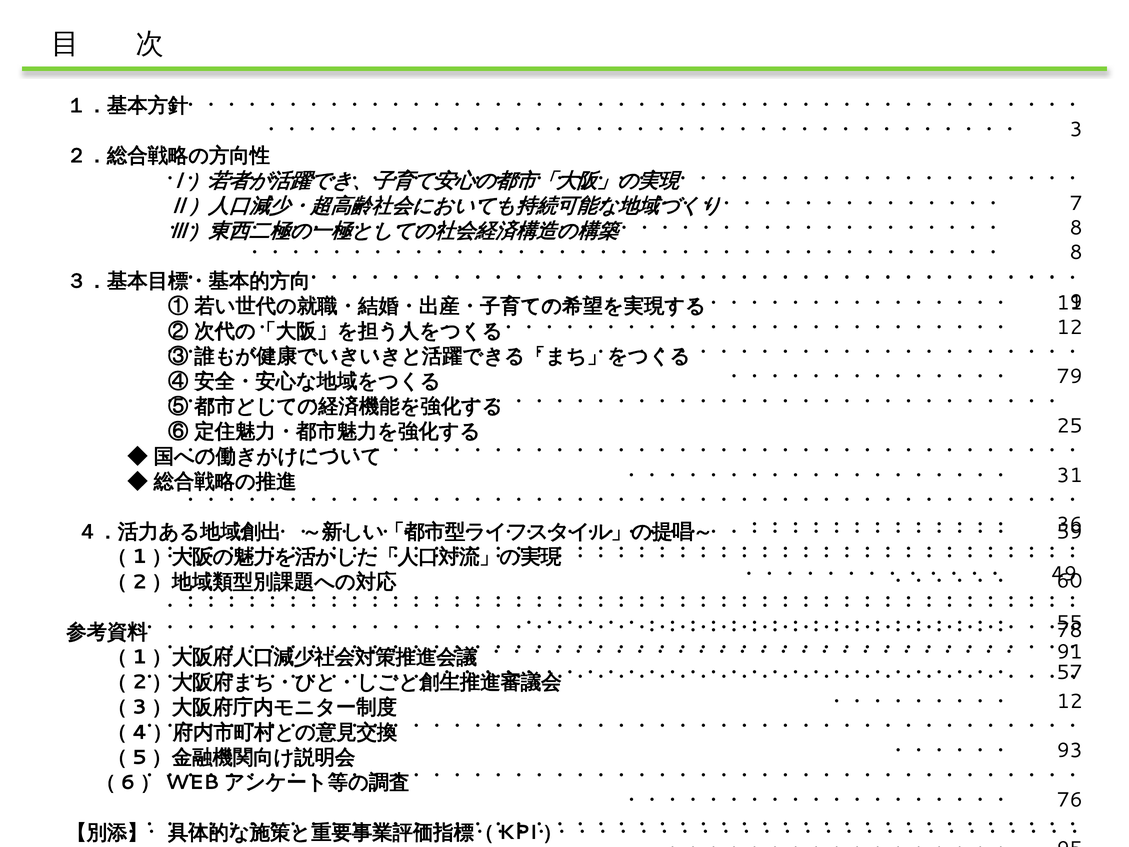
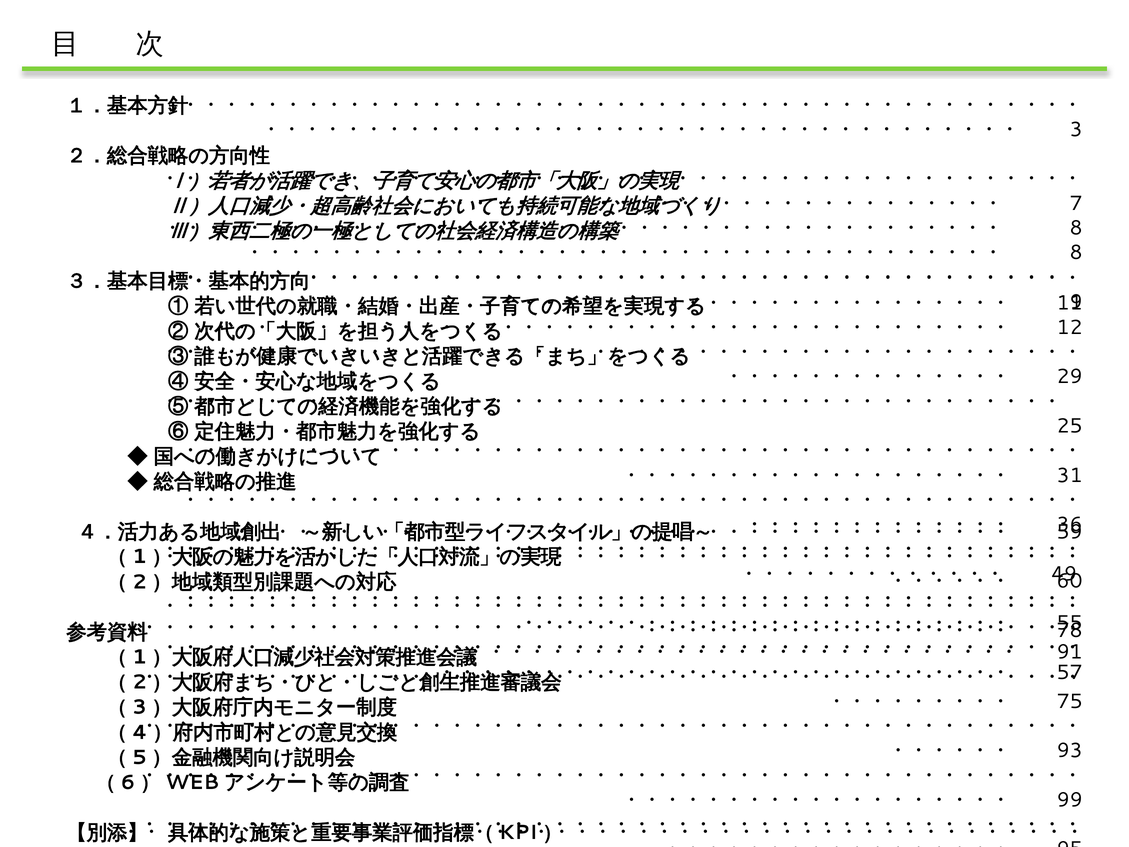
79: 79 -> 29
12 at (1070, 701): 12 -> 75
76: 76 -> 99
